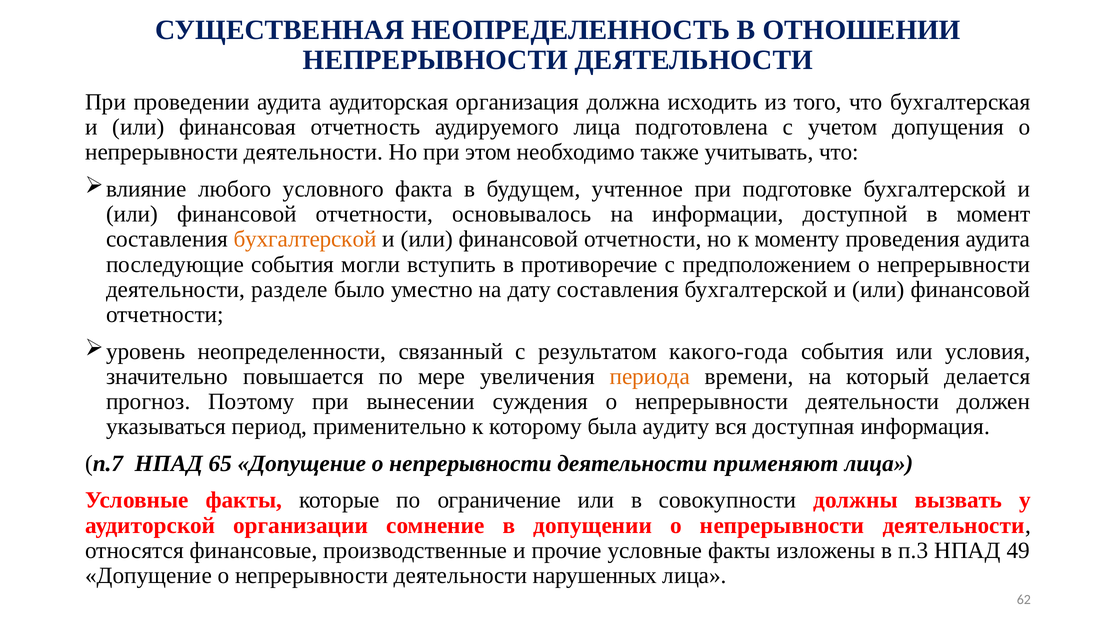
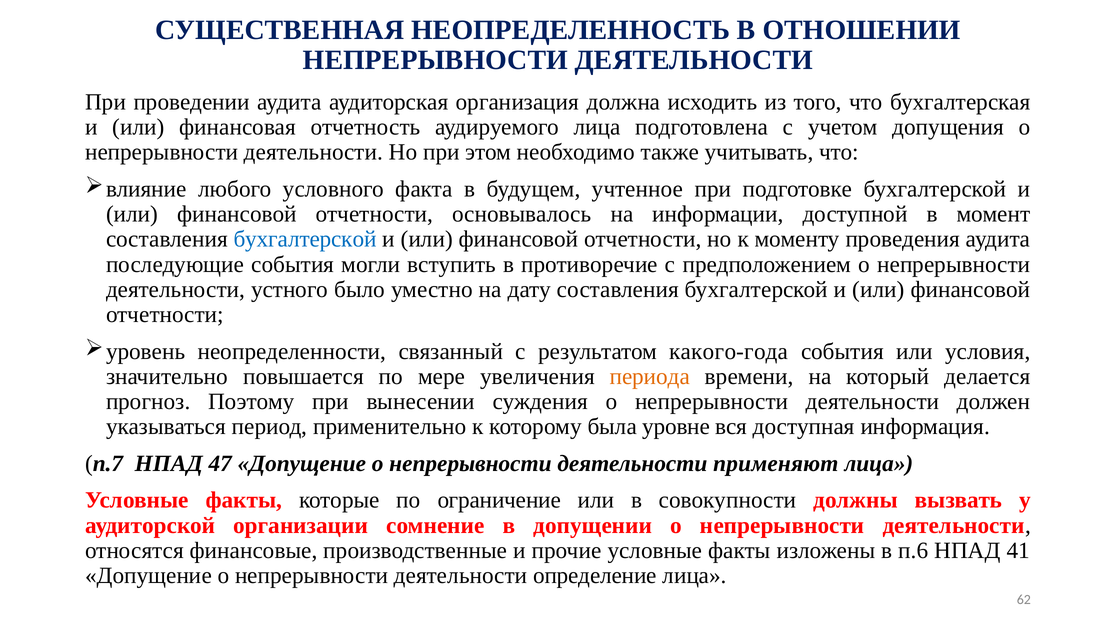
бухгалтерской at (305, 239) colour: orange -> blue
разделе: разделе -> устного
аудиту: аудиту -> уровне
65: 65 -> 47
п.3: п.3 -> п.6
49: 49 -> 41
нарушенных: нарушенных -> определение
